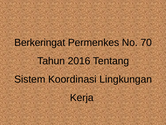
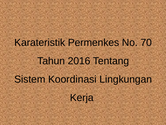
Berkeringat: Berkeringat -> Karateristik
